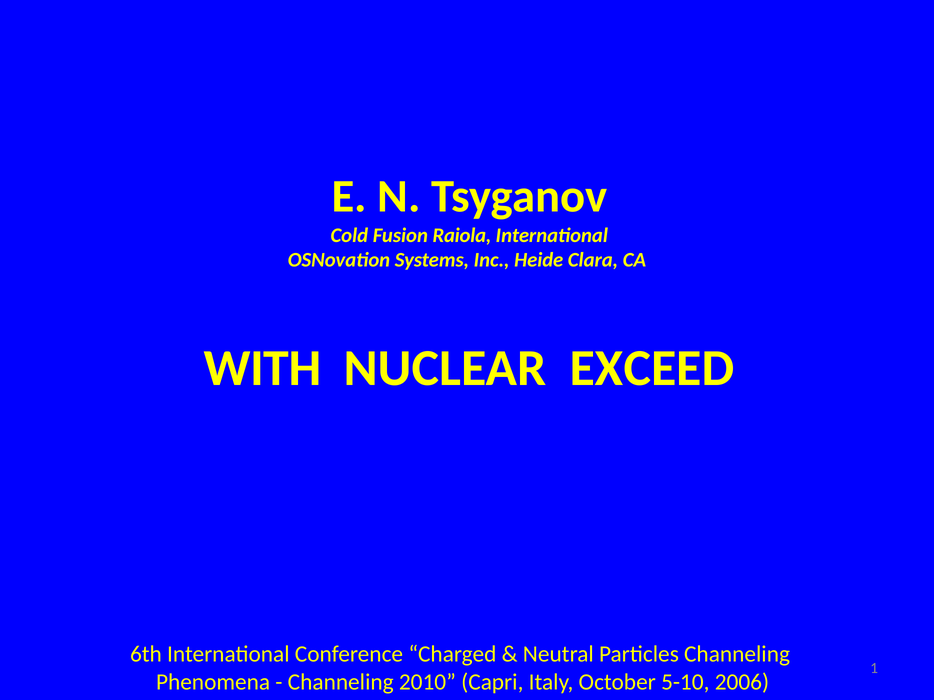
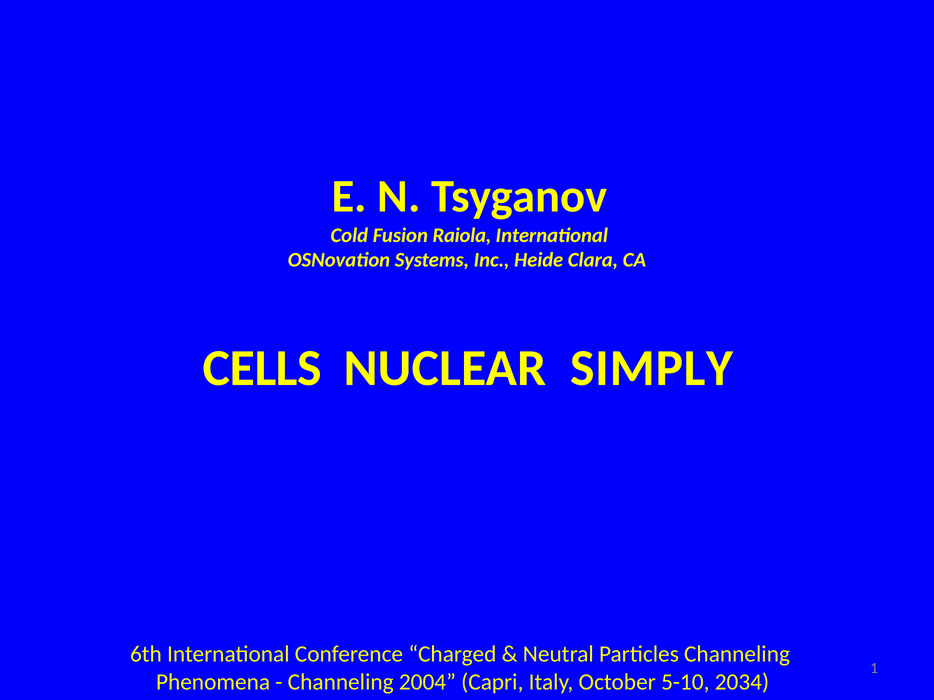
WITH: WITH -> CELLS
EXCEED: EXCEED -> SIMPLY
2010: 2010 -> 2004
2006: 2006 -> 2034
